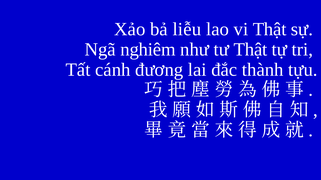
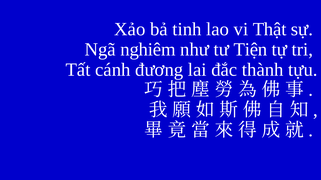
liễu: liễu -> tinh
tư Thật: Thật -> Tiện
